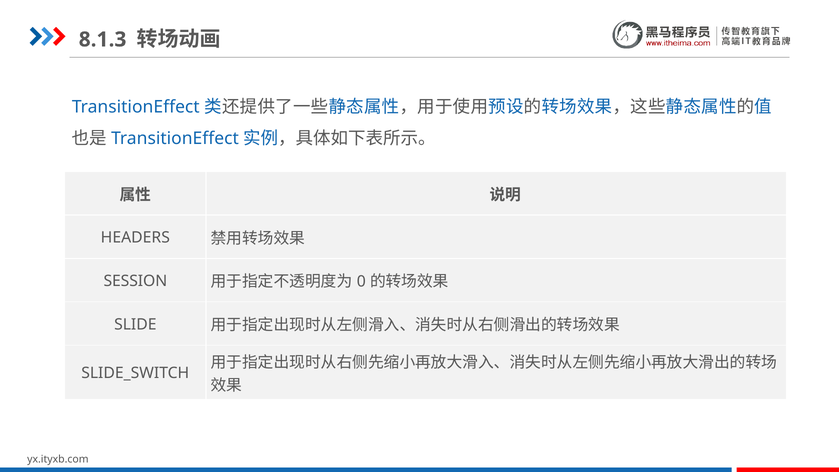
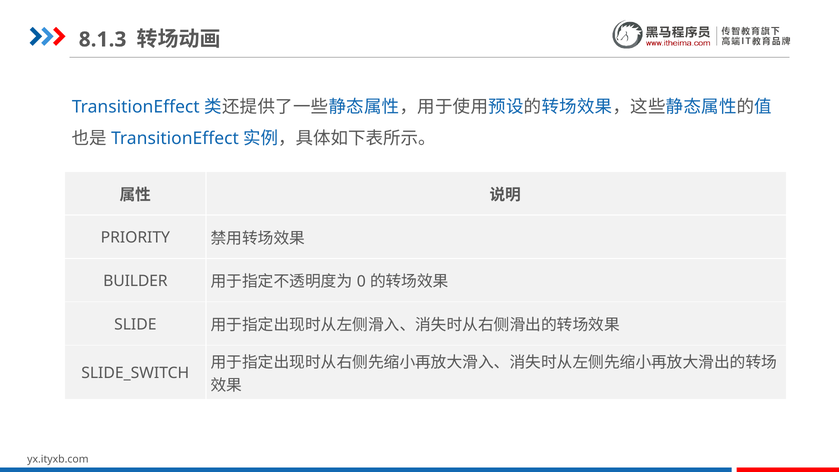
HEADERS: HEADERS -> PRIORITY
SESSION: SESSION -> BUILDER
